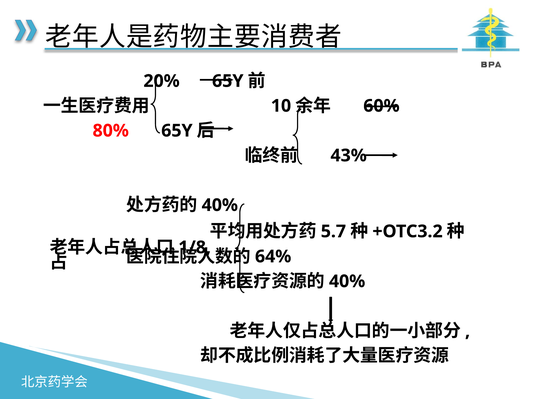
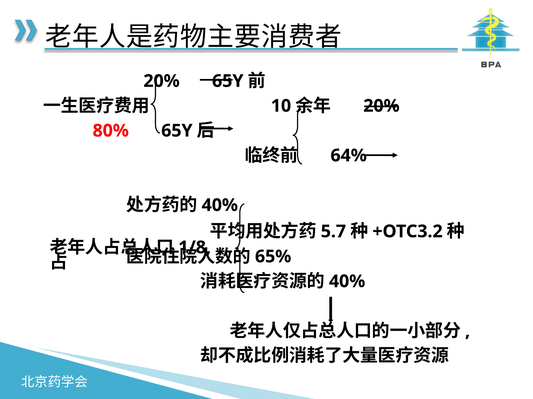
60% at (381, 106): 60% -> 20%
43%: 43% -> 64%
64%: 64% -> 65%
